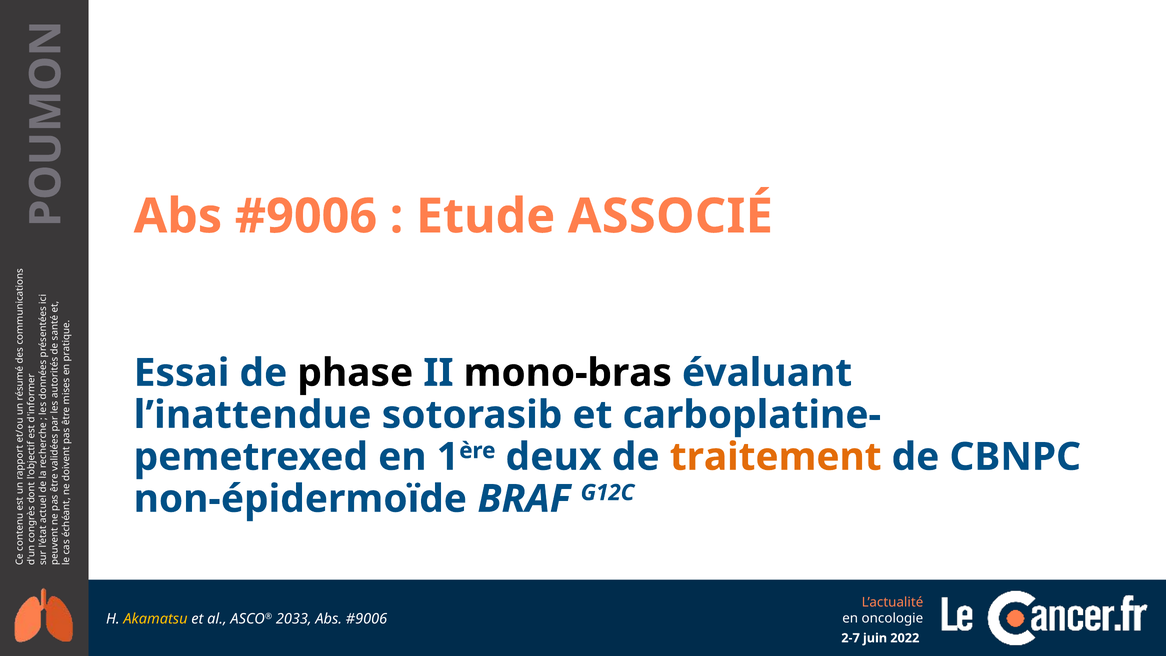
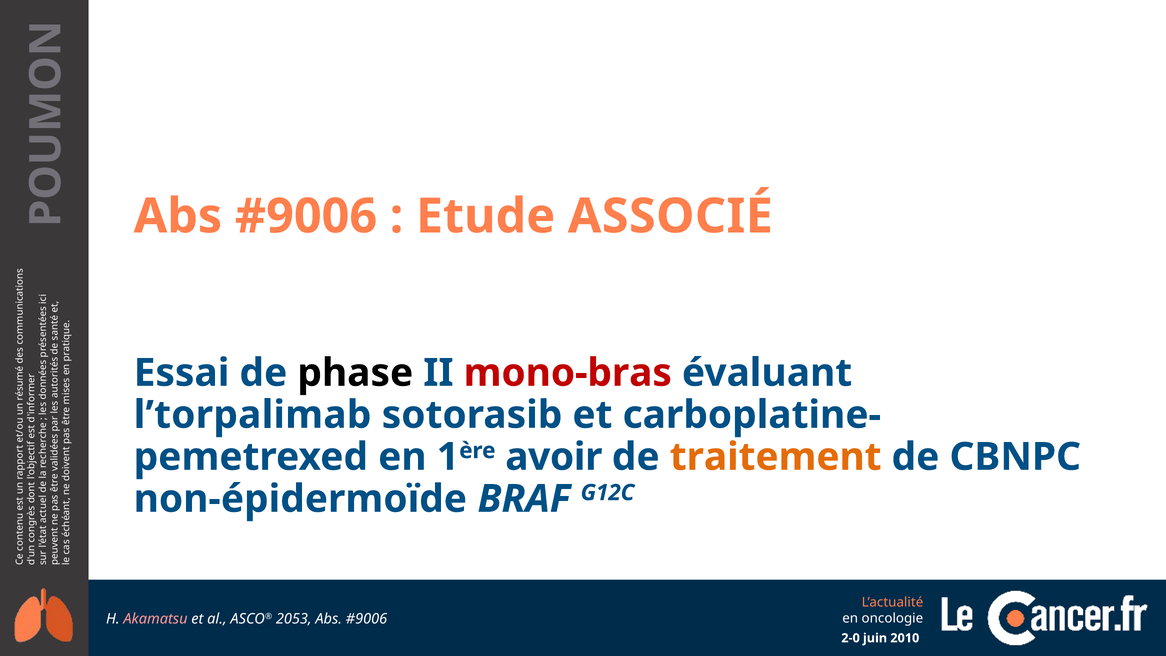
mono-bras colour: black -> red
l’inattendue: l’inattendue -> l’torpalimab
deux: deux -> avoir
Akamatsu colour: yellow -> pink
2033: 2033 -> 2053
2-7: 2-7 -> 2-0
2022: 2022 -> 2010
